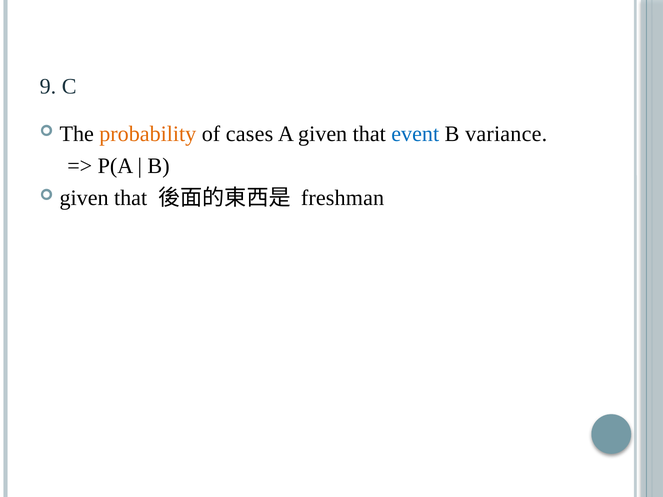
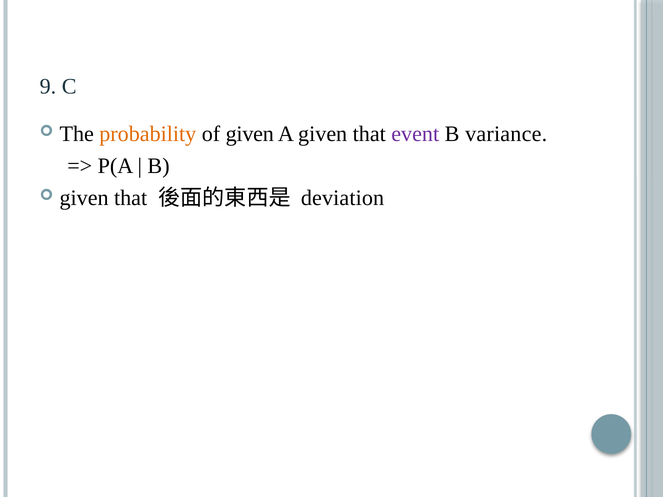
of cases: cases -> given
event colour: blue -> purple
freshman: freshman -> deviation
